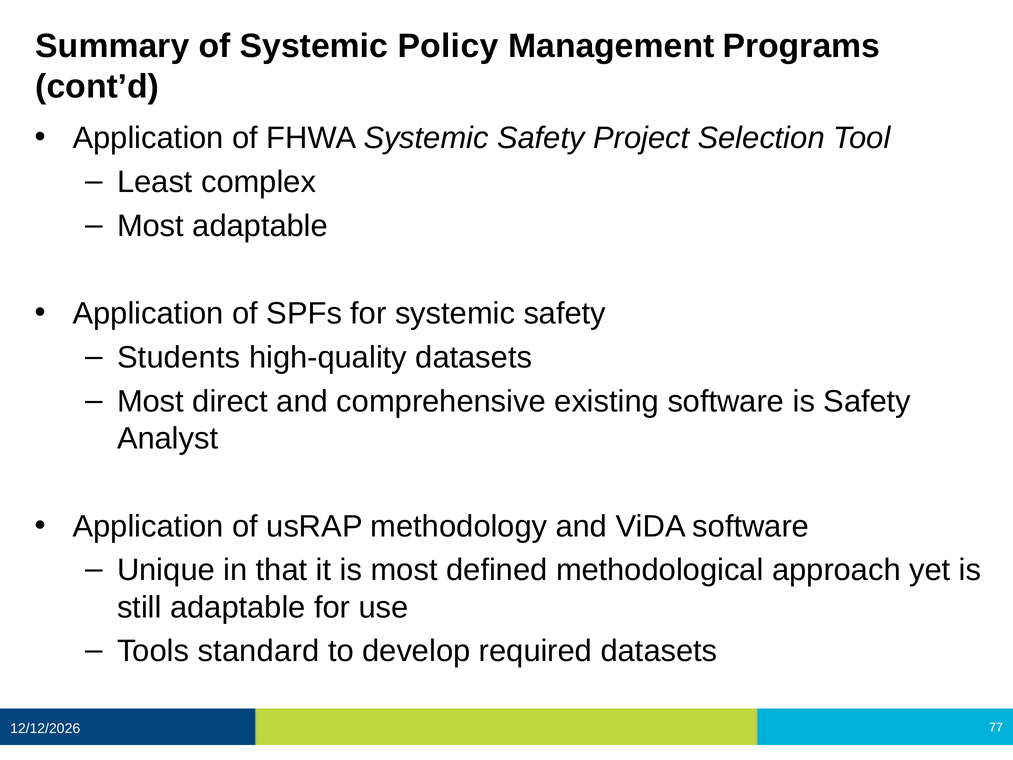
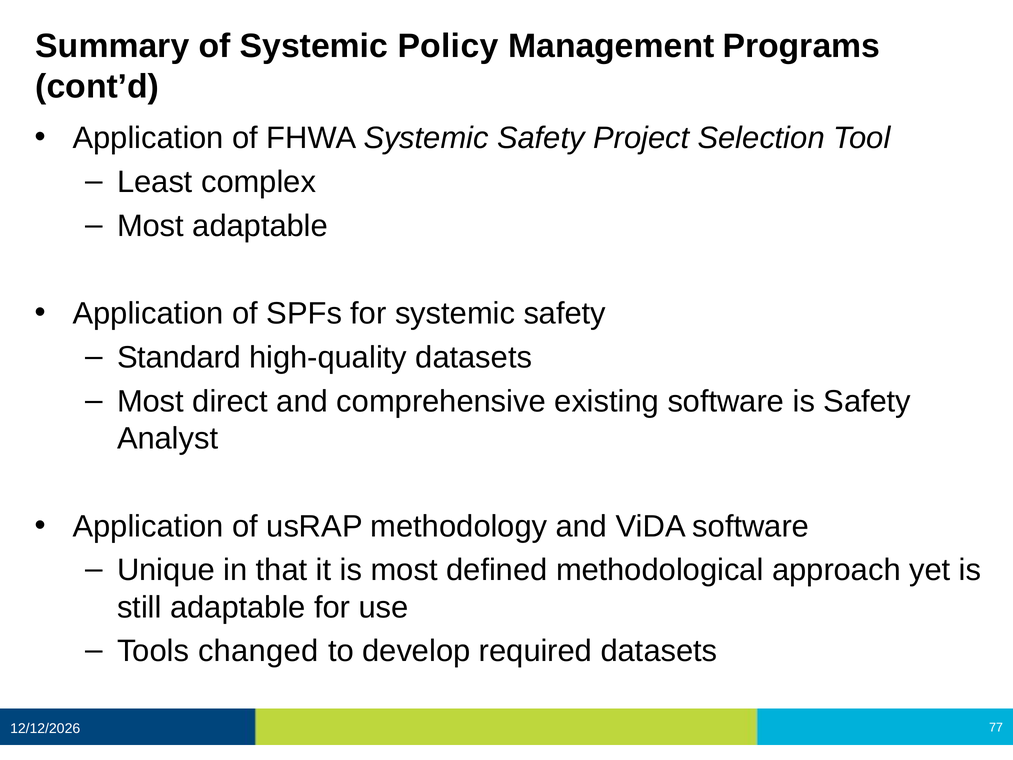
Students: Students -> Standard
standard: standard -> changed
